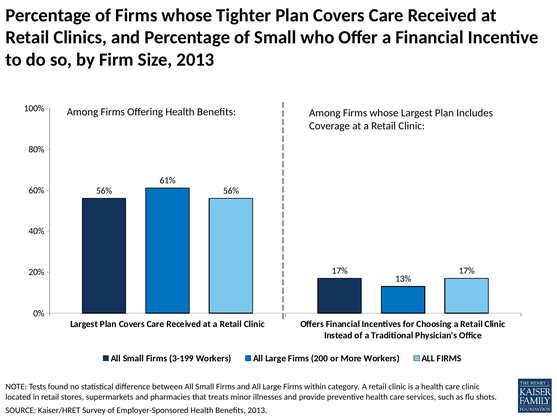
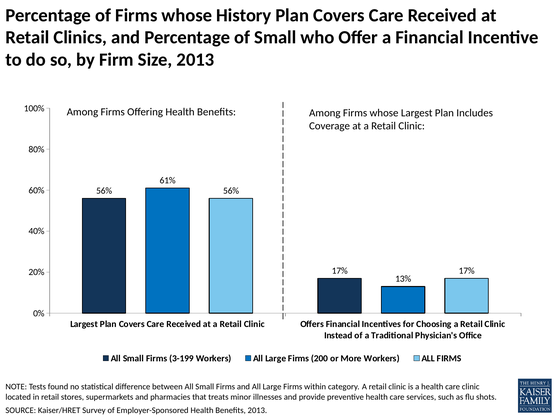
Tighter: Tighter -> History
